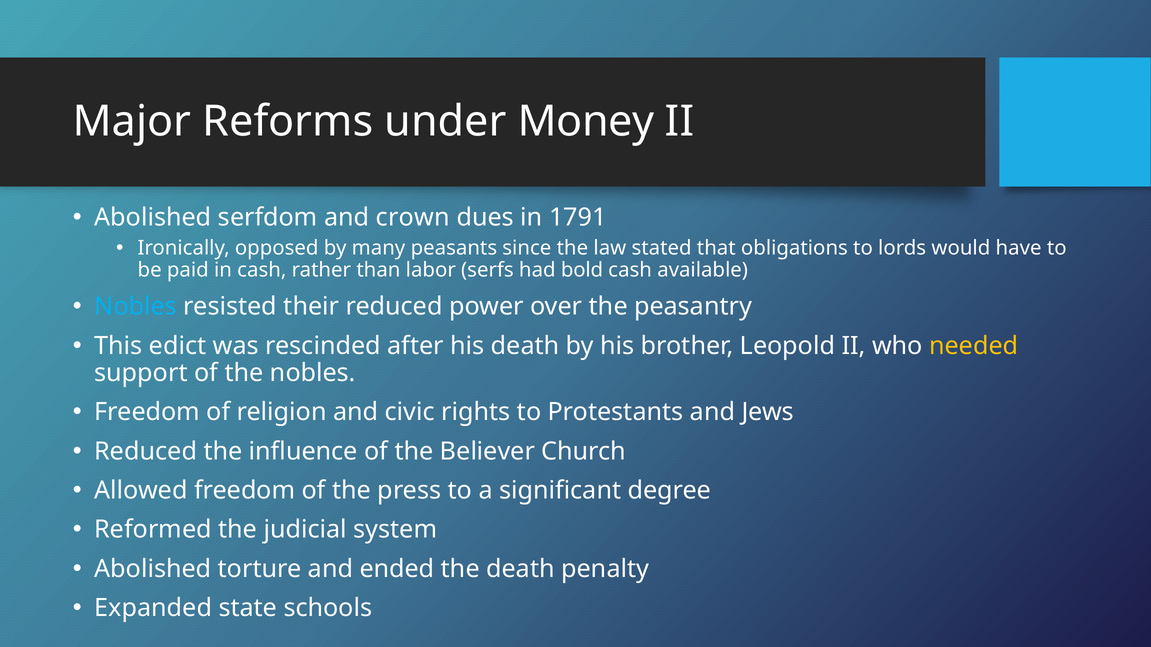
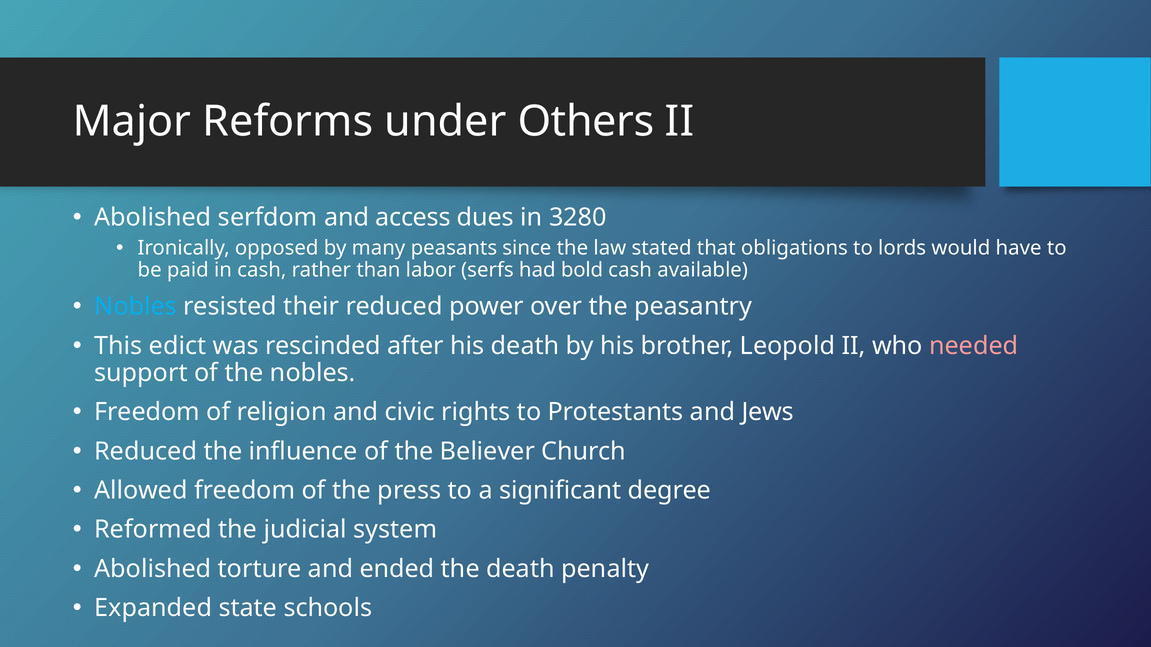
Money: Money -> Others
crown: crown -> access
1791: 1791 -> 3280
needed colour: yellow -> pink
